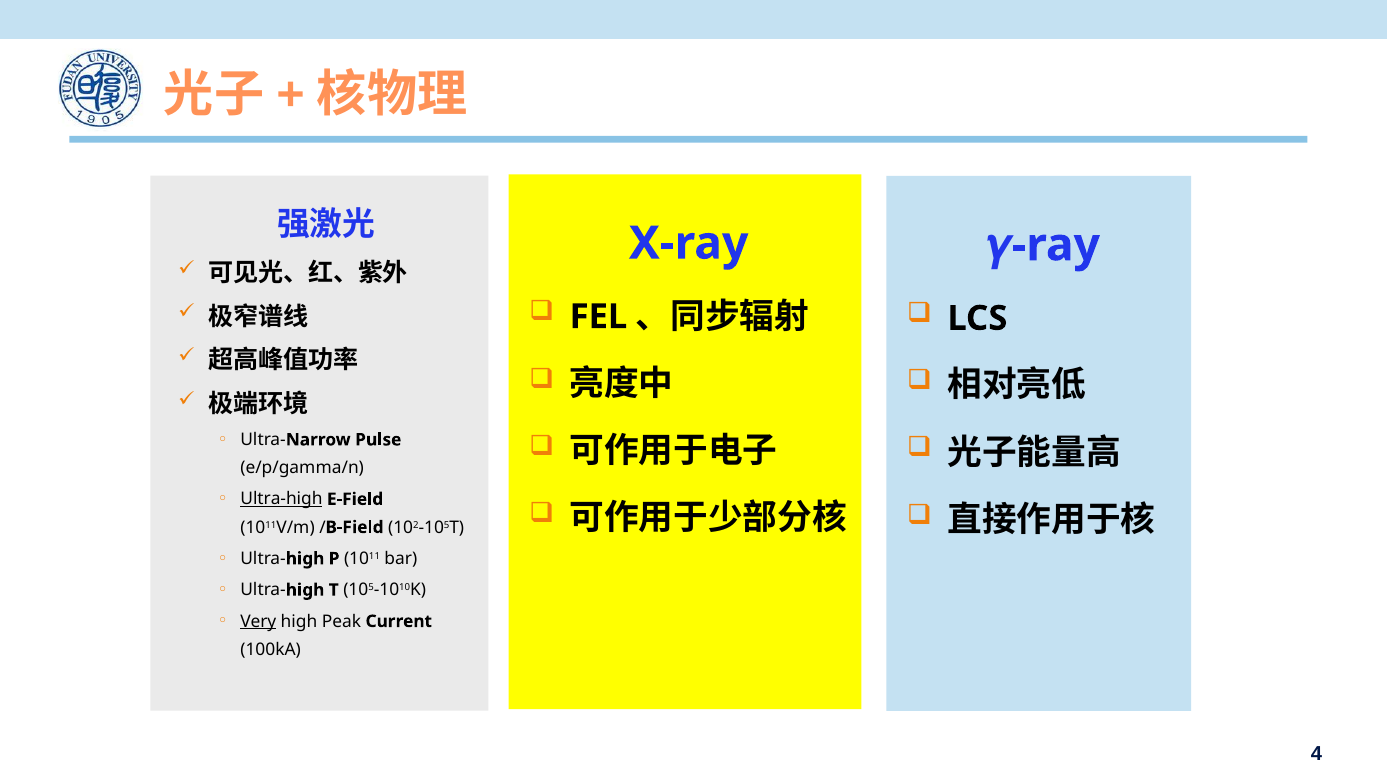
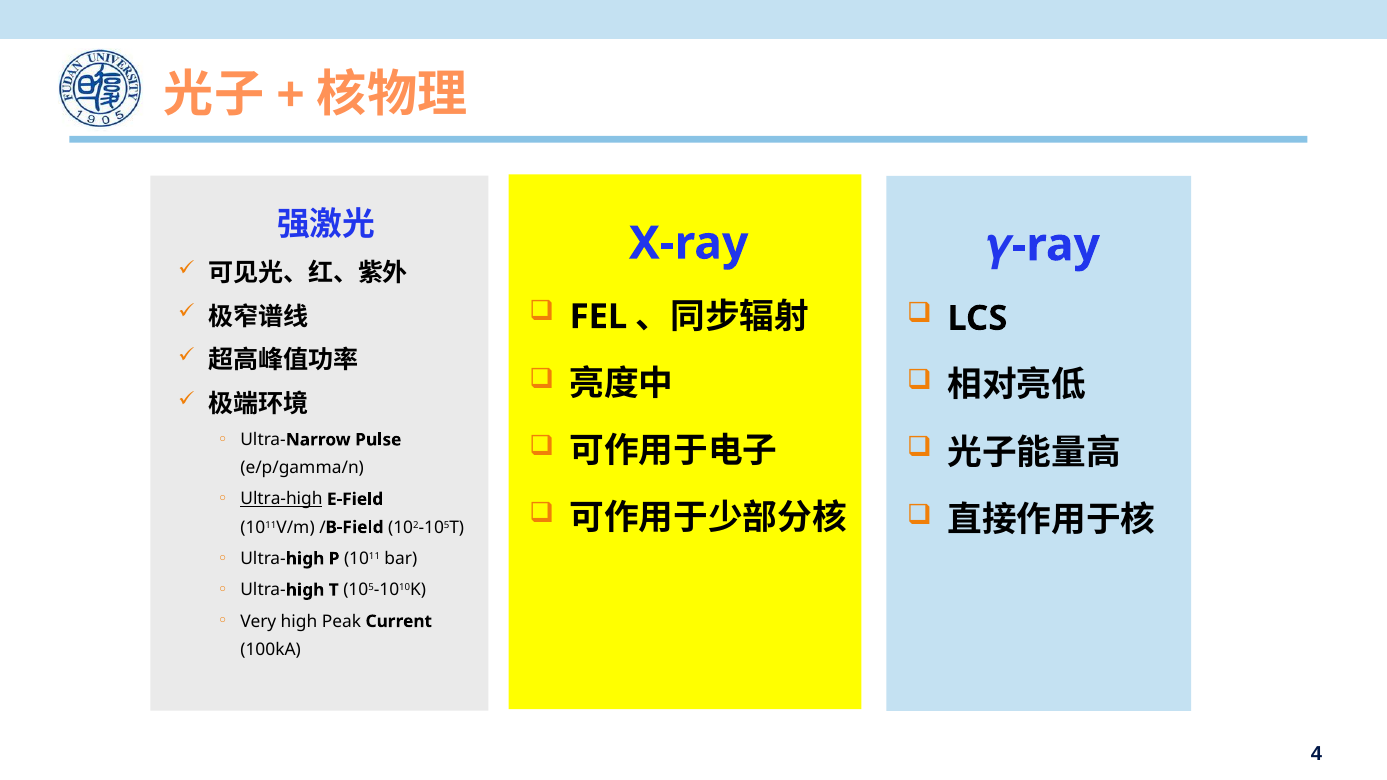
Very underline: present -> none
